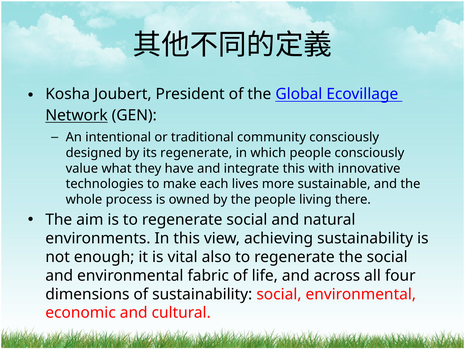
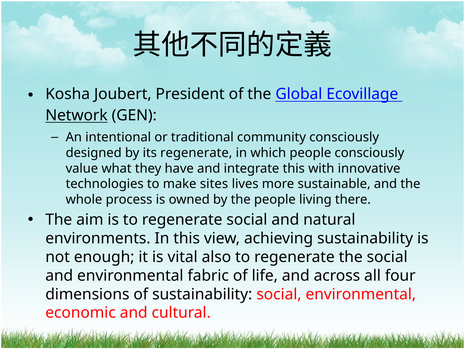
each: each -> sites
